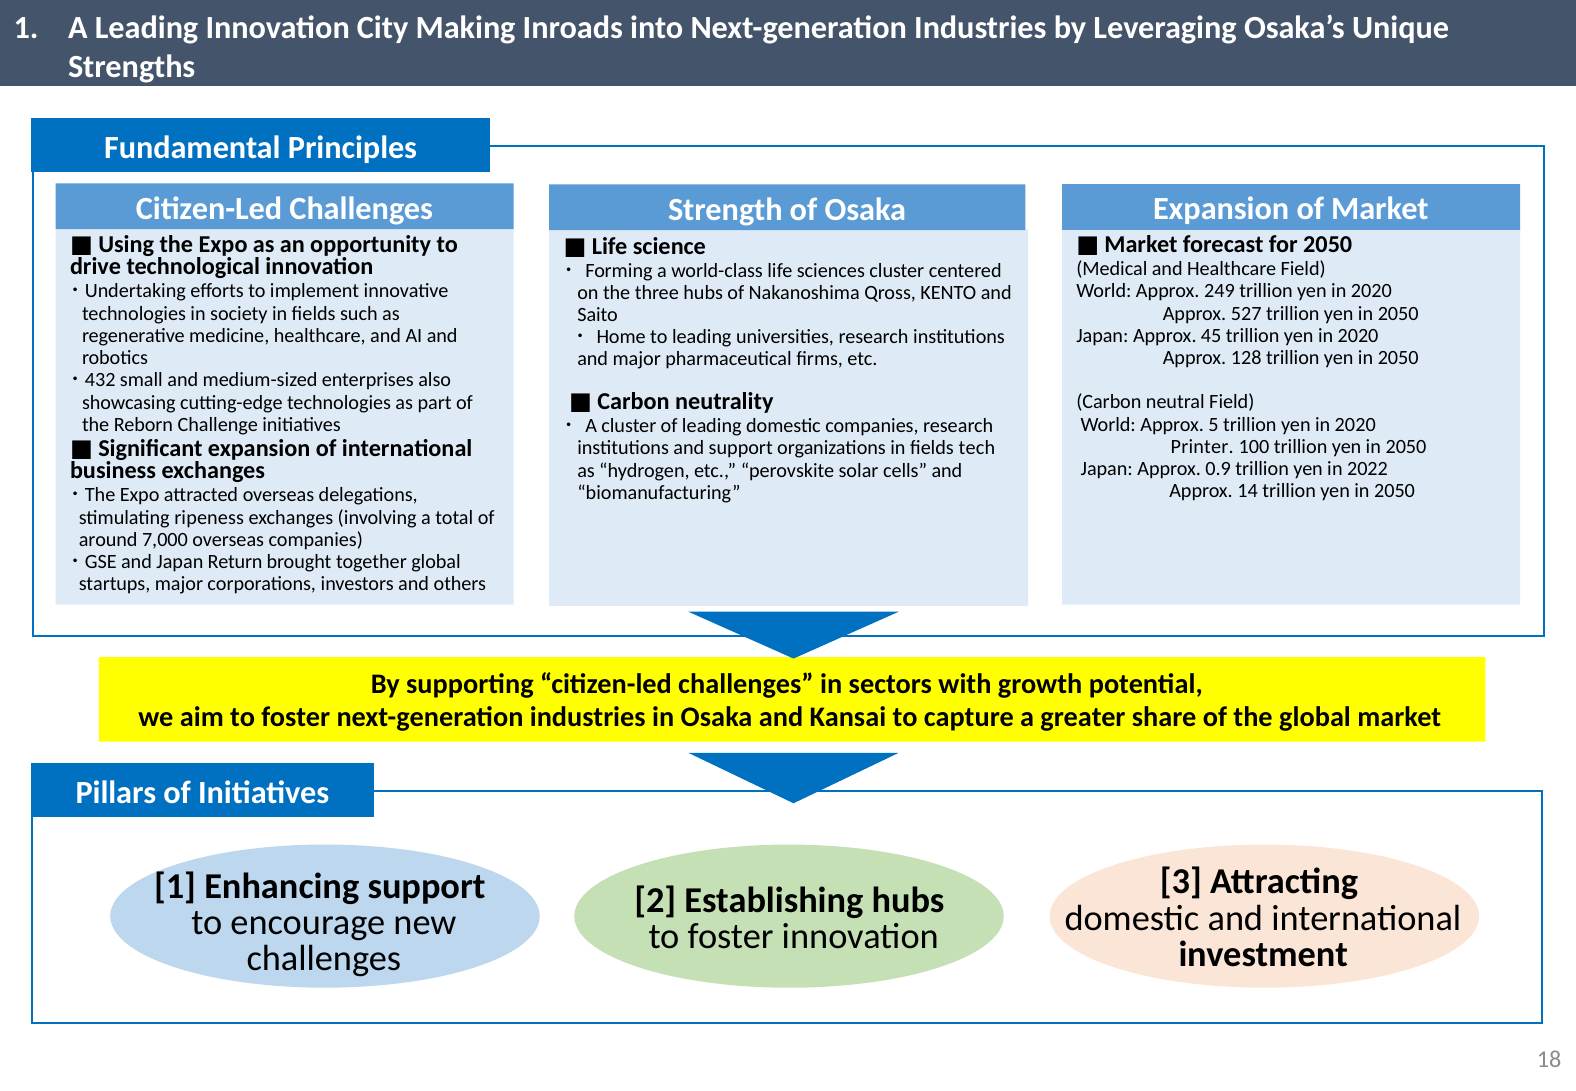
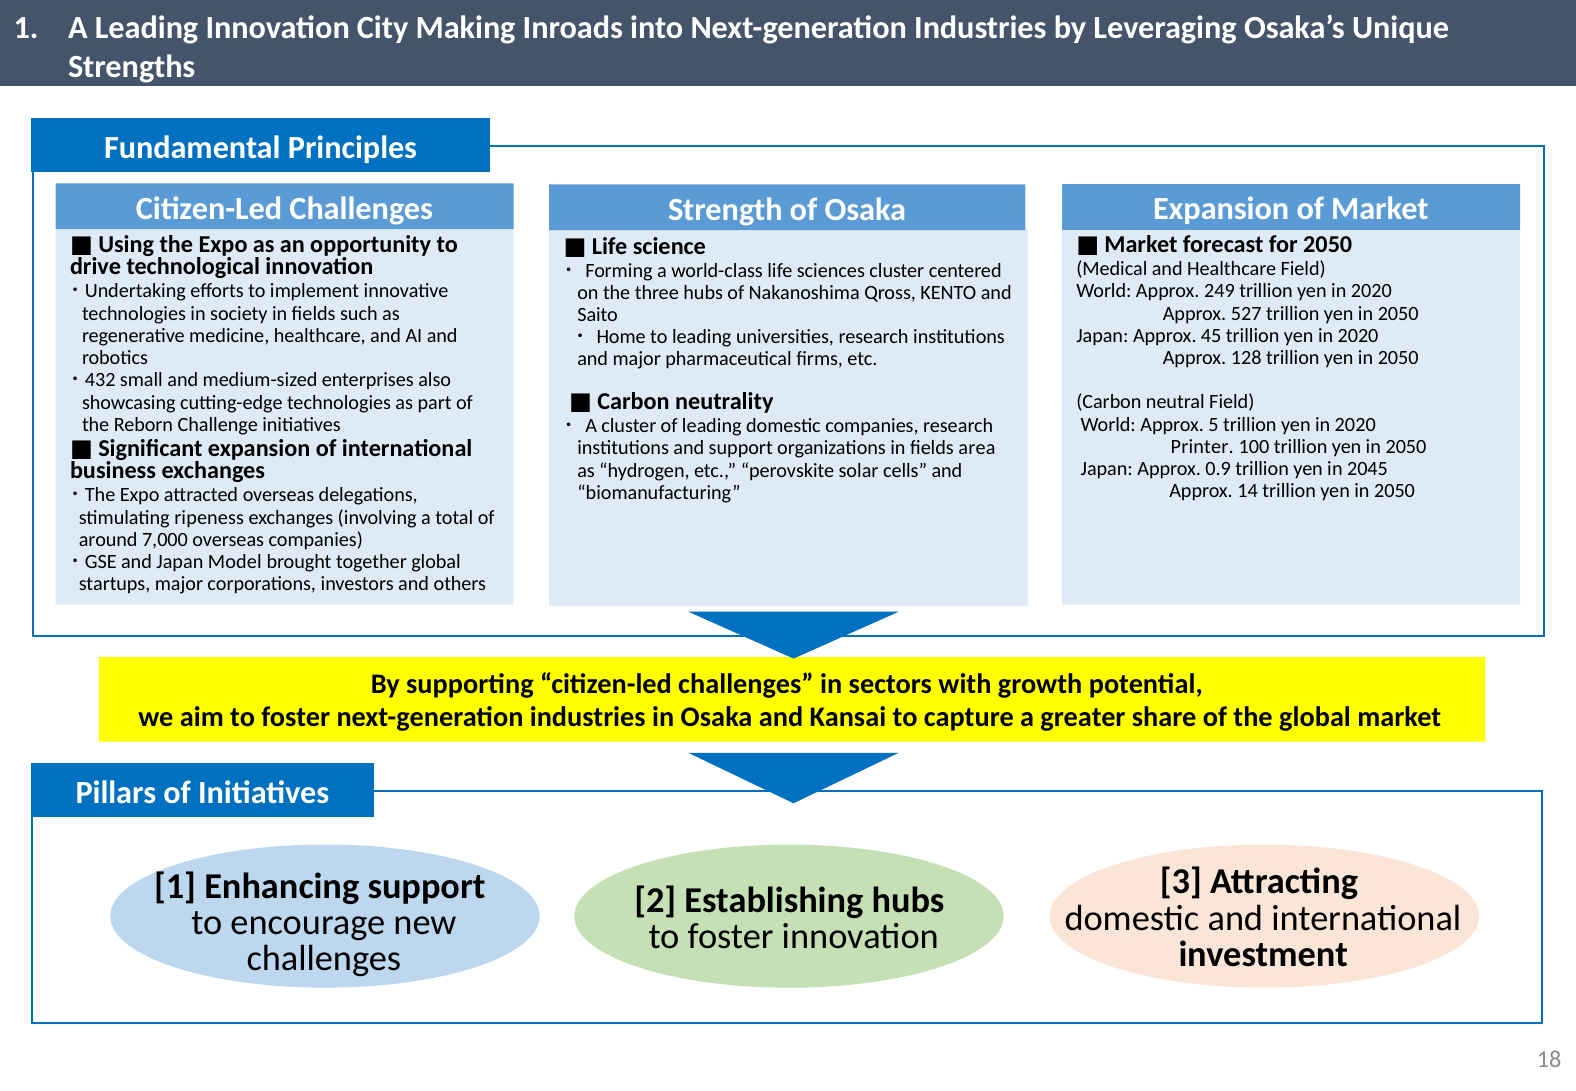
tech: tech -> area
2022: 2022 -> 2045
Return: Return -> Model
